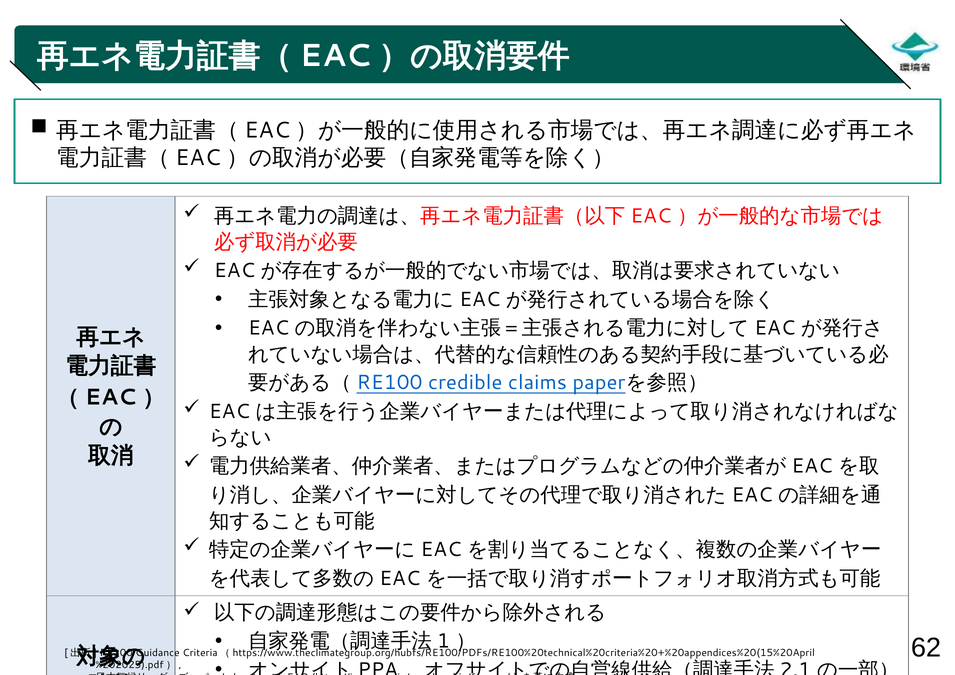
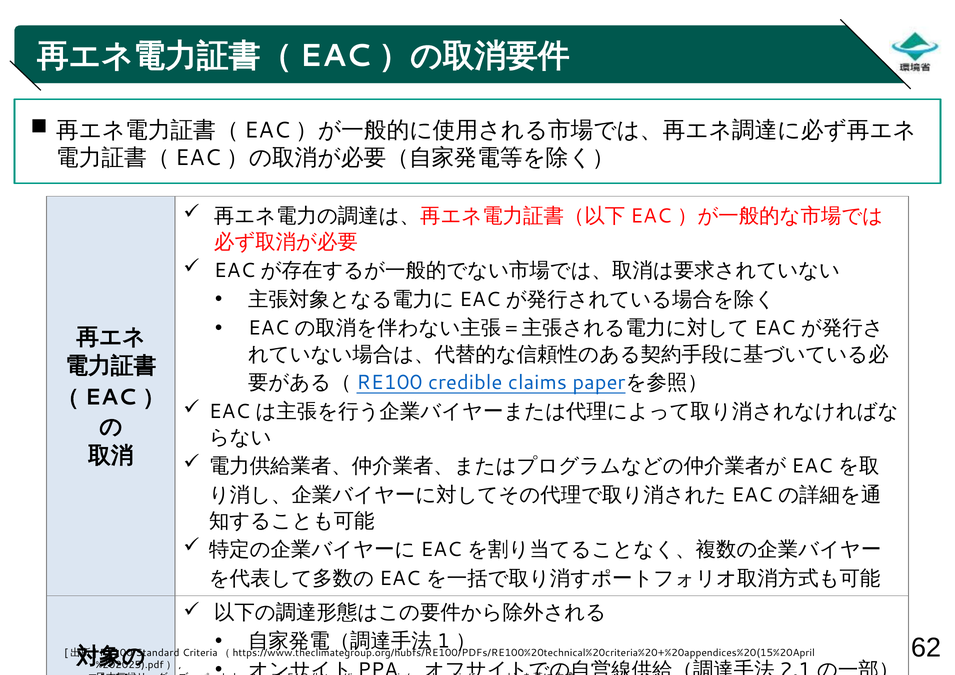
Guidance: Guidance -> Standard
